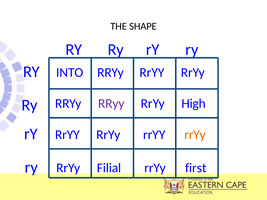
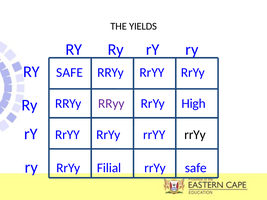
SHAPE: SHAPE -> YIELDS
INTO at (70, 73): INTO -> SAFE
rrYy at (195, 135) colour: orange -> black
rrYy first: first -> safe
